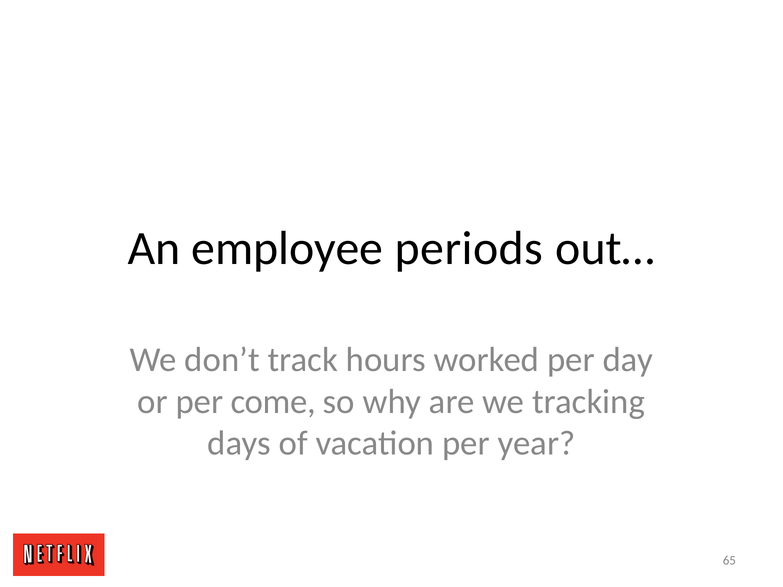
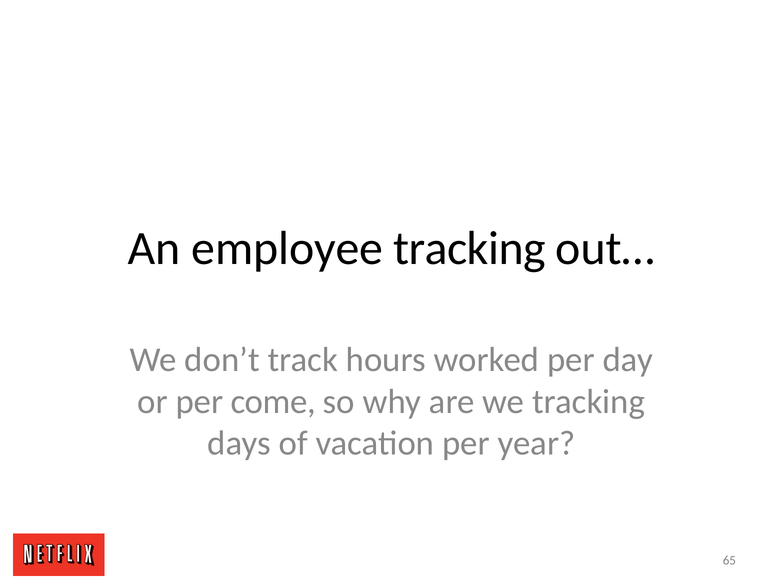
employee periods: periods -> tracking
